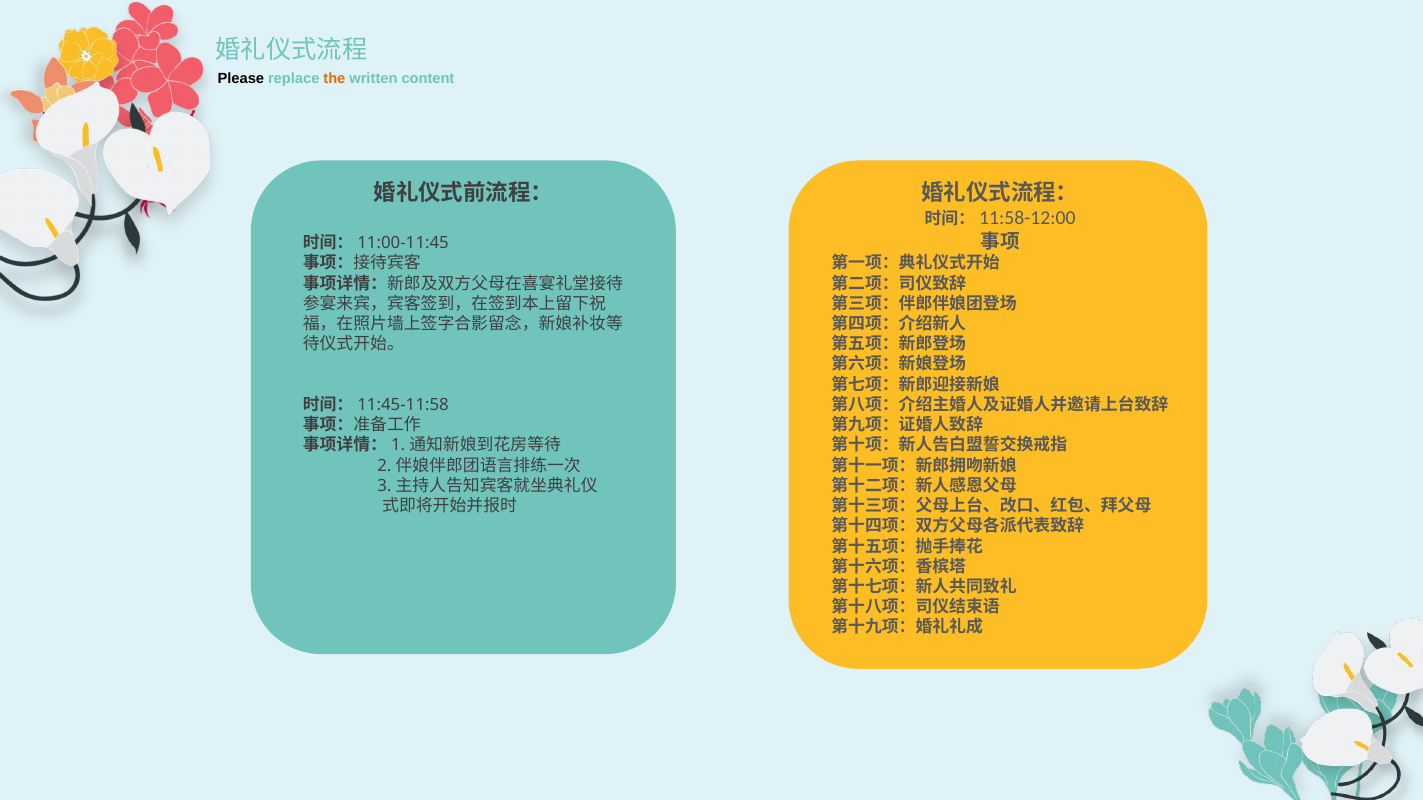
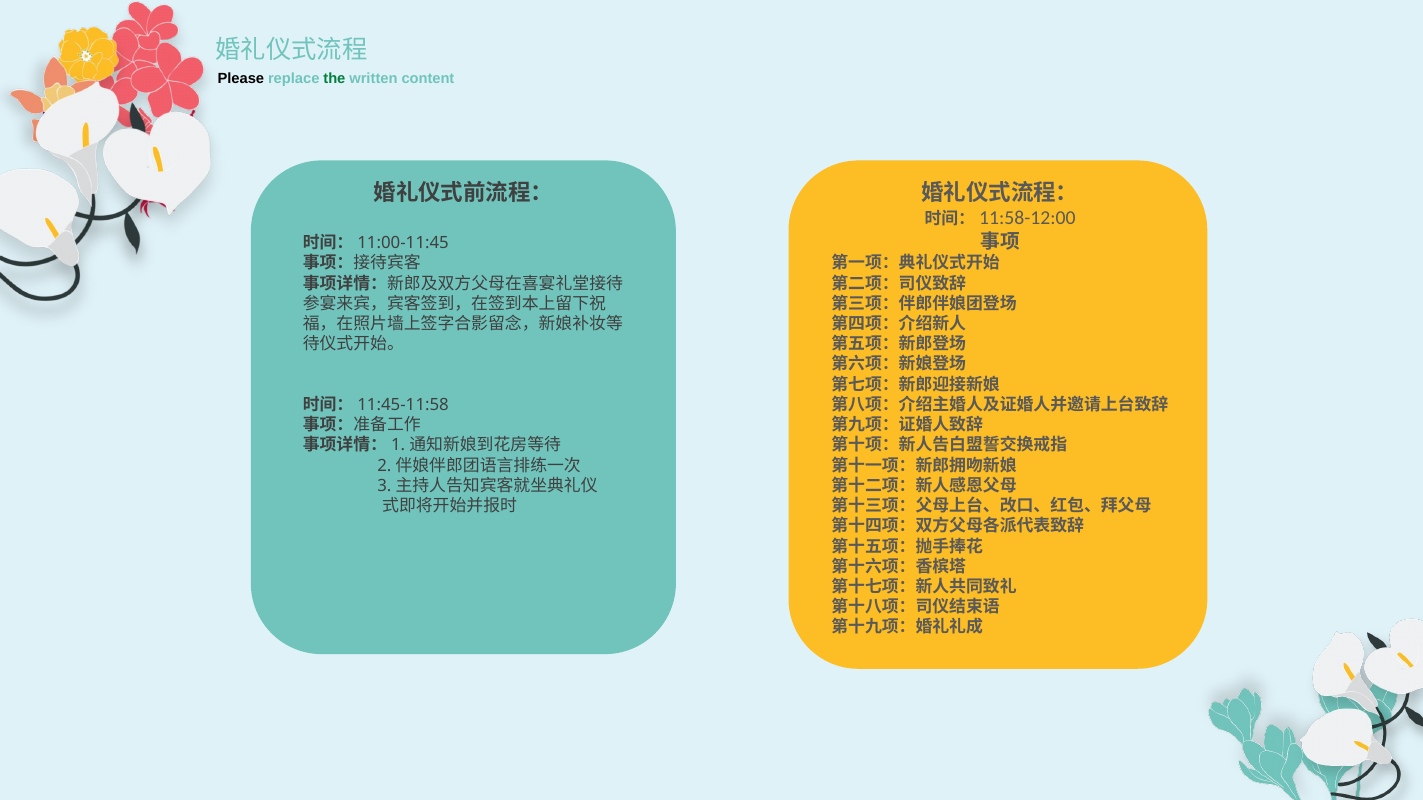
the colour: orange -> green
